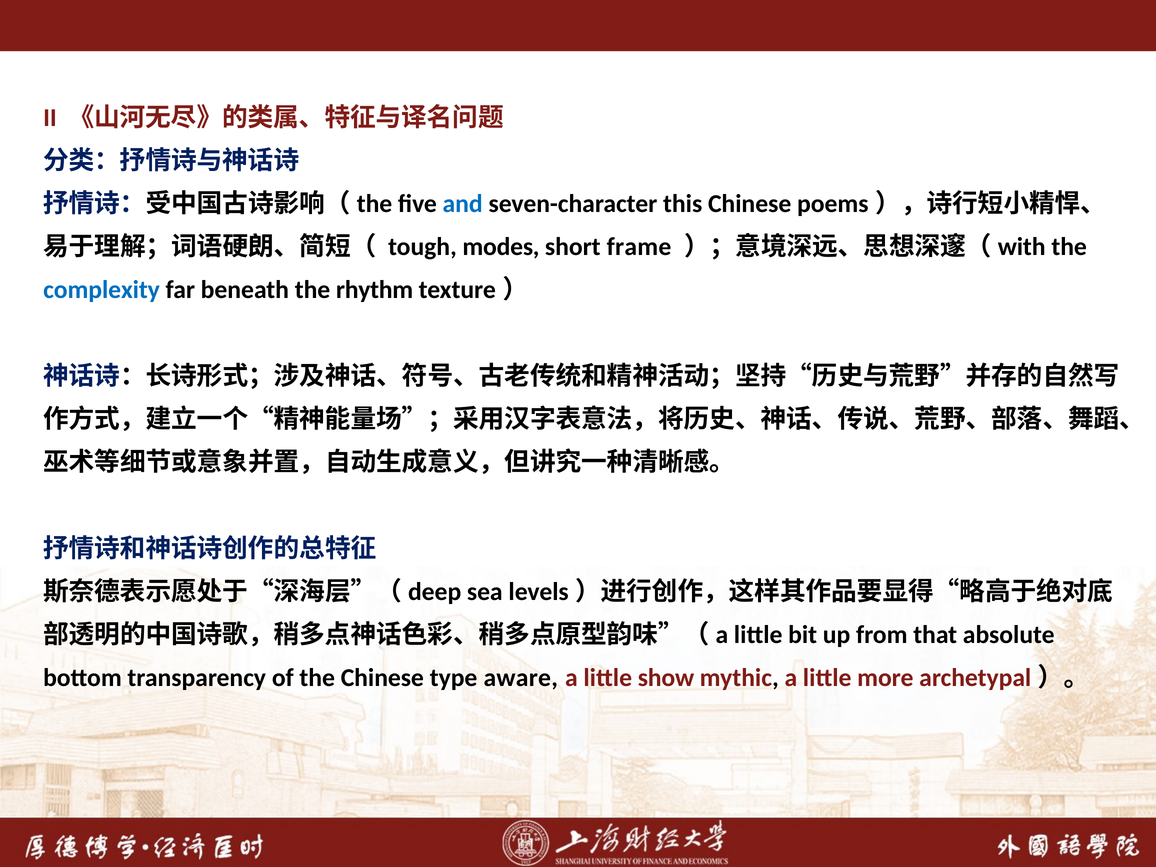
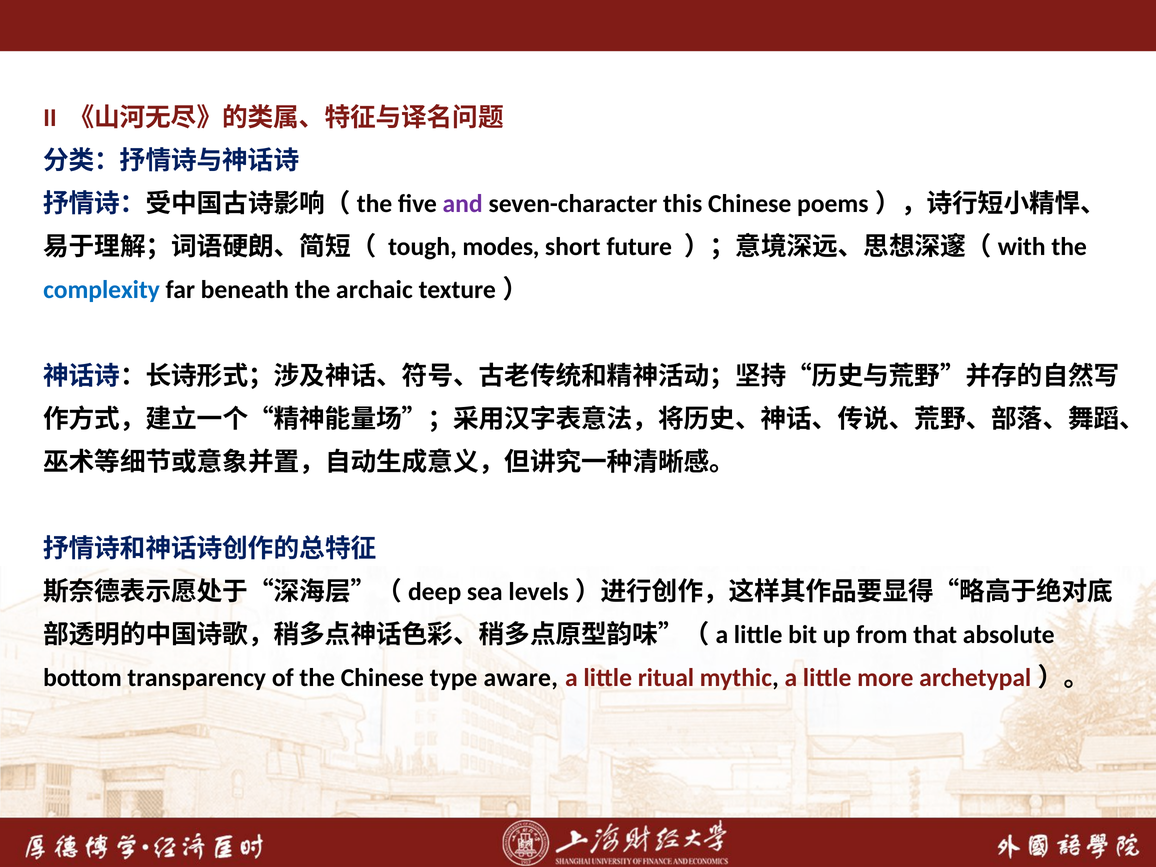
and colour: blue -> purple
frame: frame -> future
rhythm: rhythm -> archaic
show: show -> ritual
